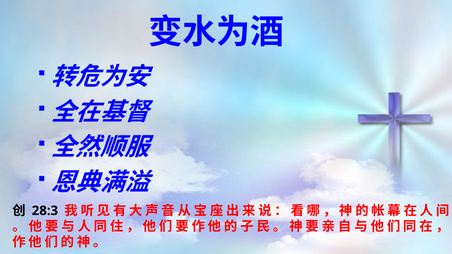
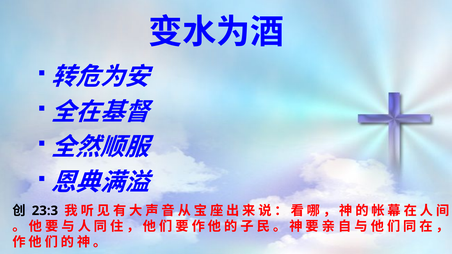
28:3: 28:3 -> 23:3
